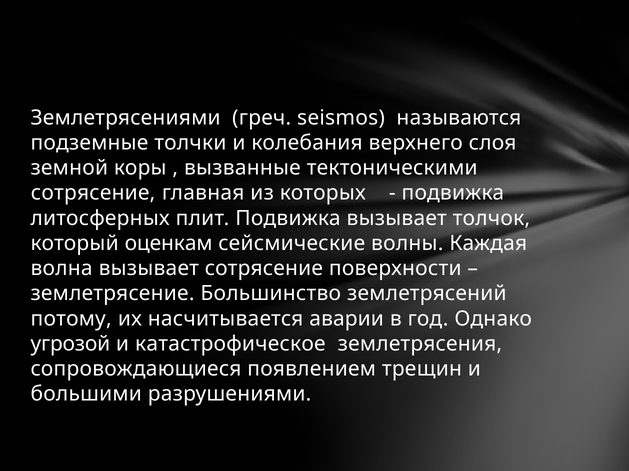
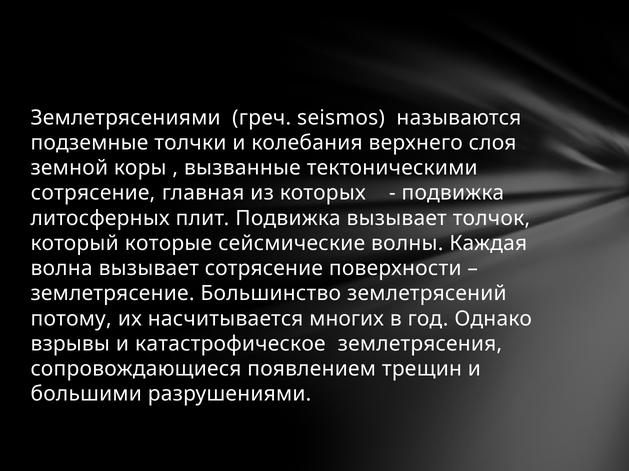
оценкам: оценкам -> которые
аварии: аварии -> многих
угрозой: угрозой -> взрывы
